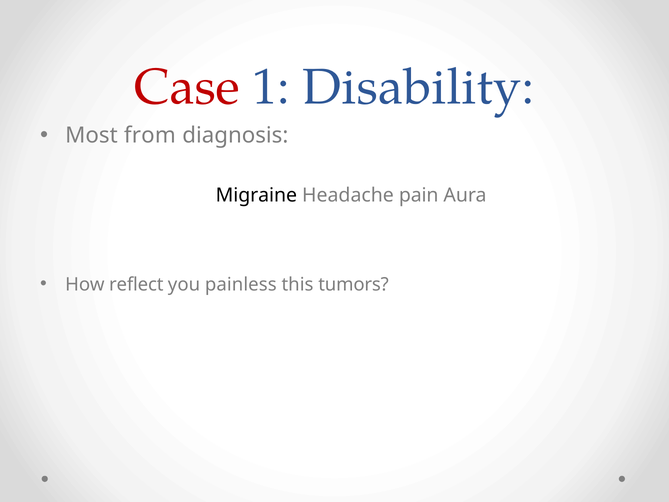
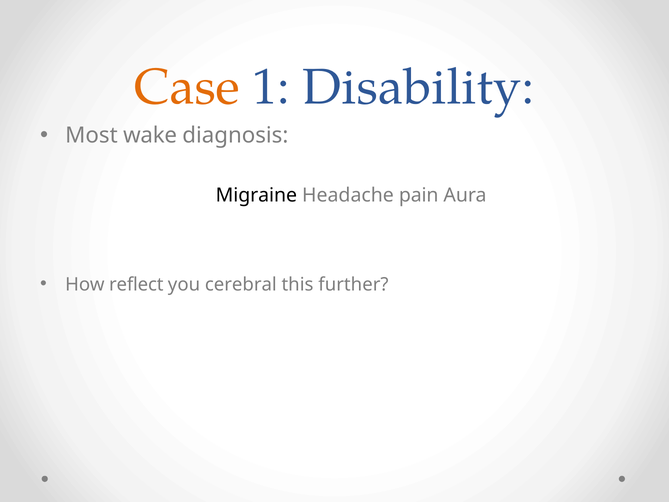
Case colour: red -> orange
from: from -> wake
painless: painless -> cerebral
tumors: tumors -> further
